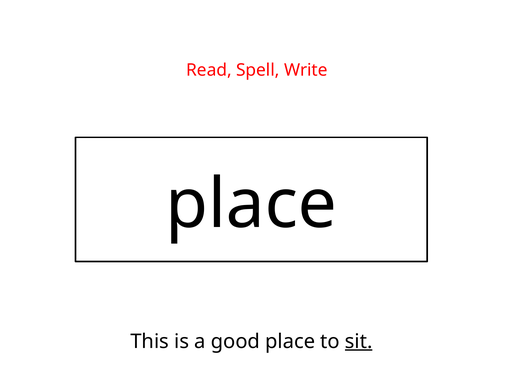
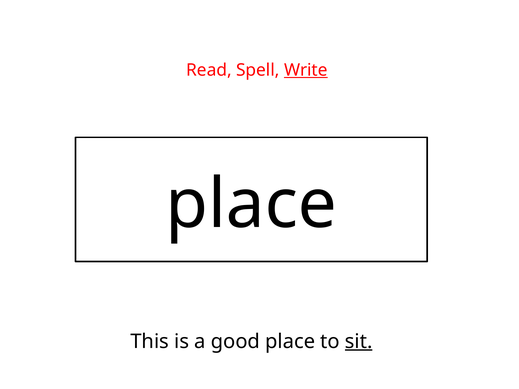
Write underline: none -> present
